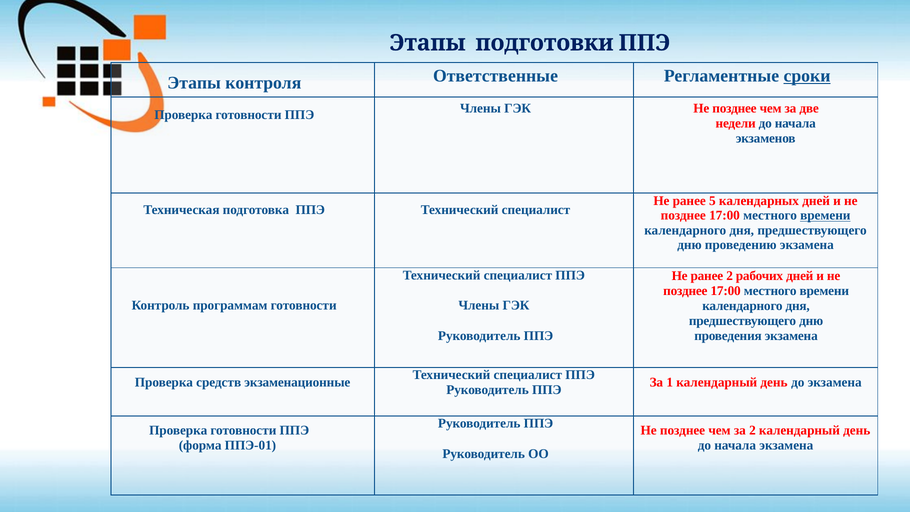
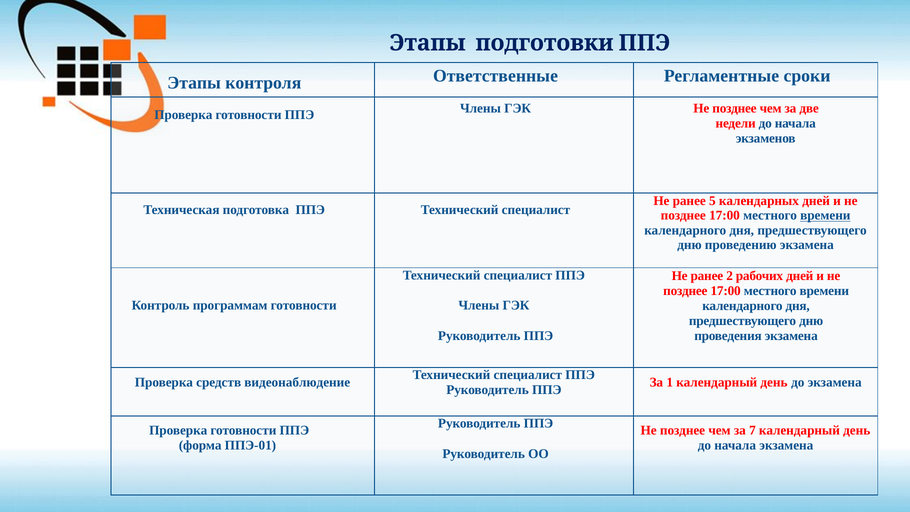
сроки underline: present -> none
экзаменационные: экзаменационные -> видеонаблюдение
за 2: 2 -> 7
